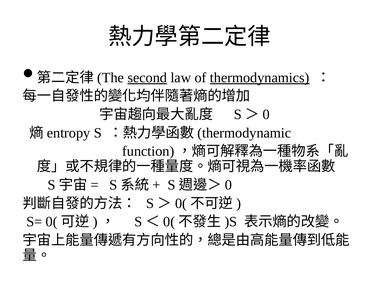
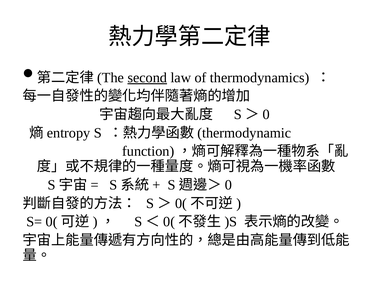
thermodynamics underline: present -> none
